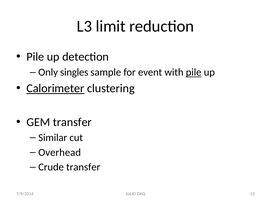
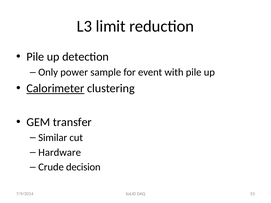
singles: singles -> power
pile at (194, 72) underline: present -> none
Overhead: Overhead -> Hardware
Crude transfer: transfer -> decision
